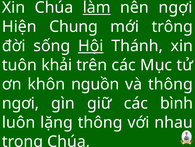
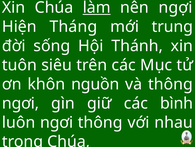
Chung: Chung -> Tháng
trông: trông -> trung
Hội underline: present -> none
khải: khải -> siêu
luôn lặng: lặng -> ngơi
